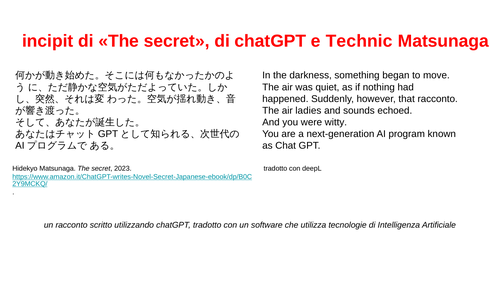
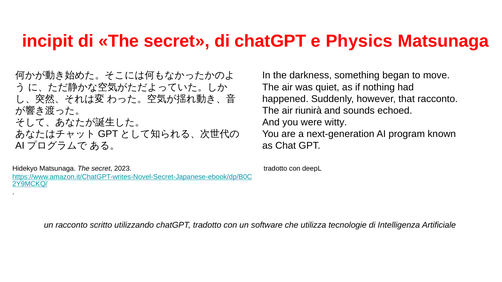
Technic: Technic -> Physics
ladies: ladies -> riunirà
